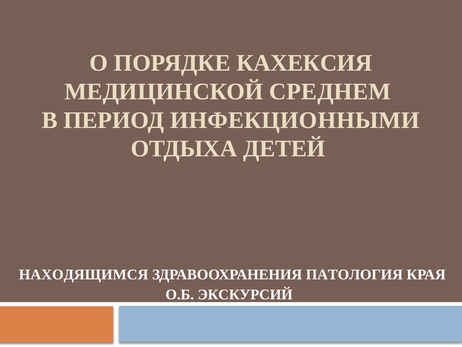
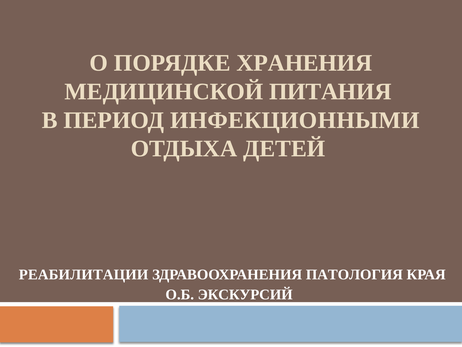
КАХЕКСИЯ: КАХЕКСИЯ -> ХРАНЕНИЯ
СРЕДНЕМ: СРЕДНЕМ -> ПИТАНИЯ
НАХОДЯЩИМСЯ: НАХОДЯЩИМСЯ -> РЕАБИЛИТАЦИИ
